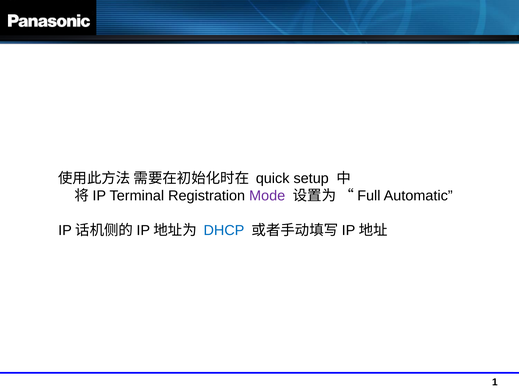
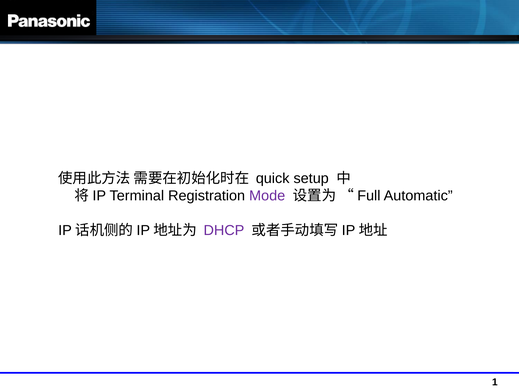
DHCP colour: blue -> purple
